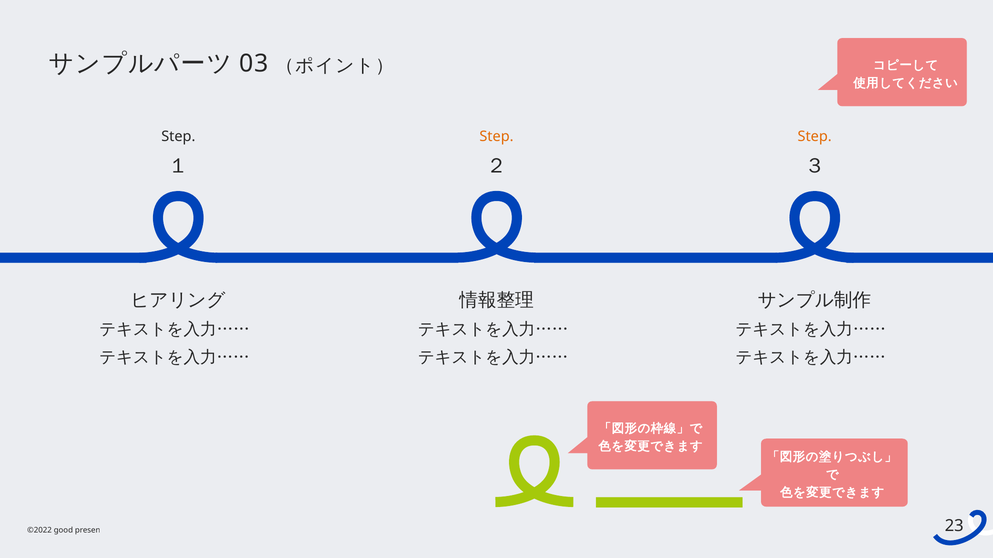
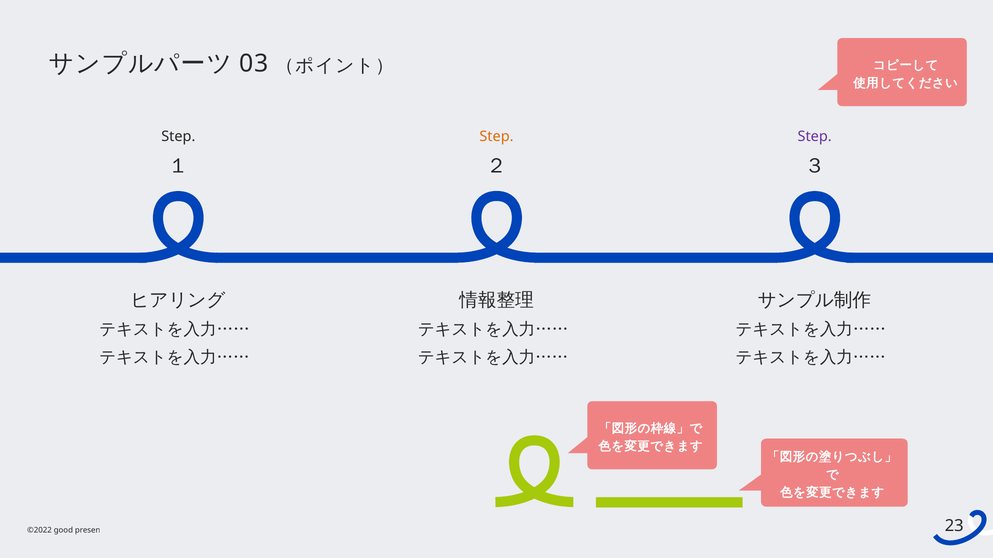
Step at (815, 137) colour: orange -> purple
